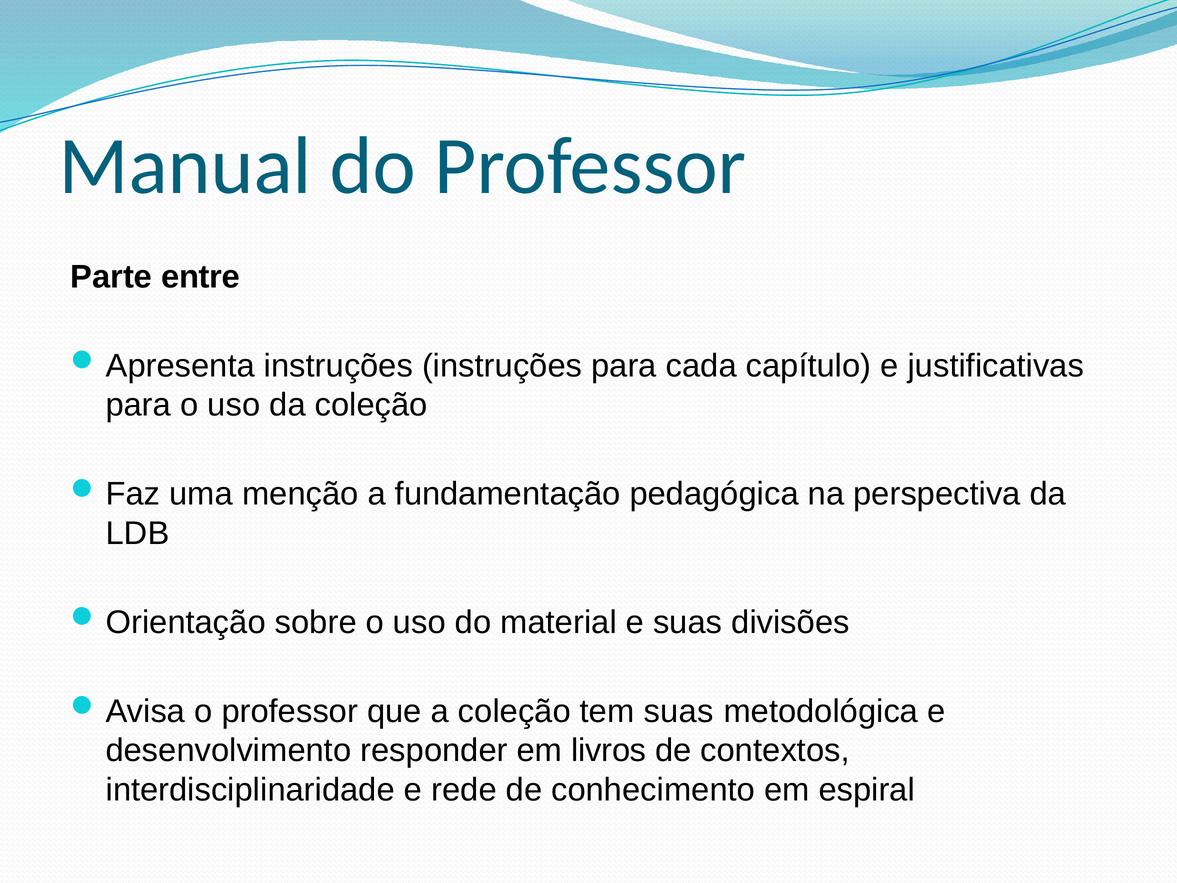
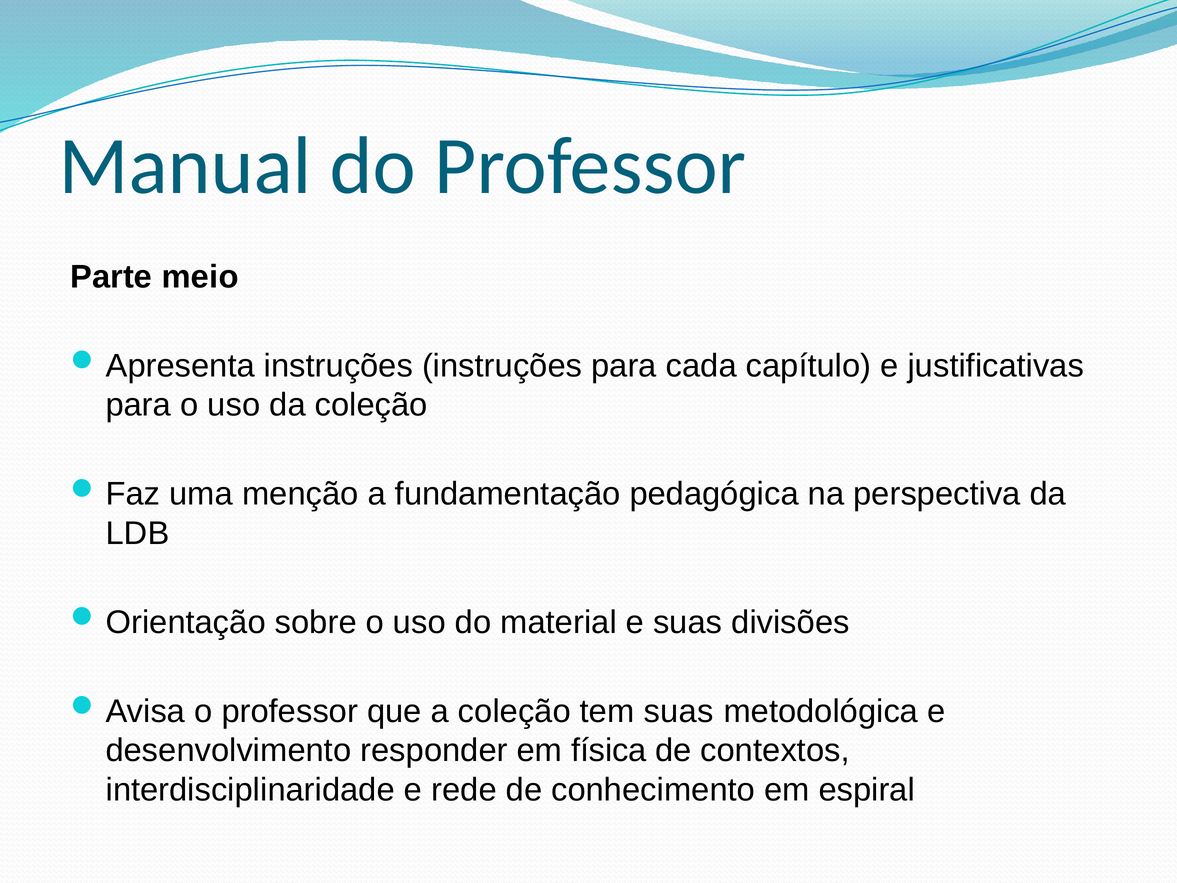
entre: entre -> meio
livros: livros -> física
